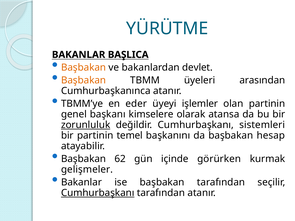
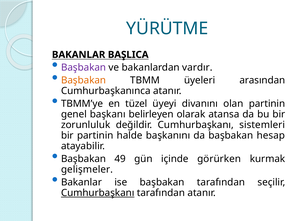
Başbakan at (84, 68) colour: orange -> purple
devlet: devlet -> vardır
eder: eder -> tüzel
işlemler: işlemler -> divanını
kimselere: kimselere -> belirleyen
zorunluluk underline: present -> none
temel: temel -> halde
62: 62 -> 49
